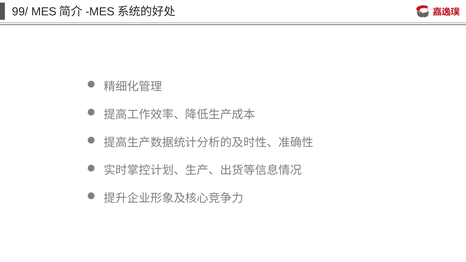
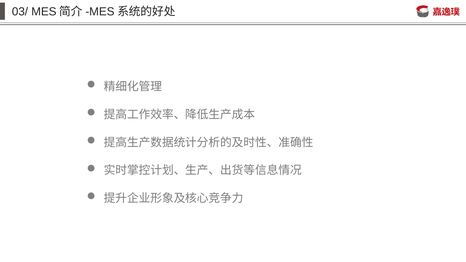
99/: 99/ -> 03/
